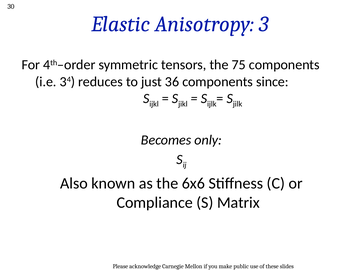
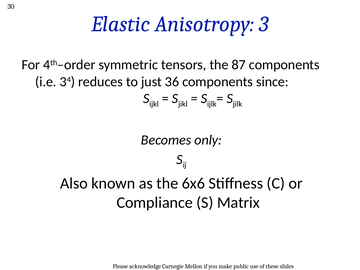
75: 75 -> 87
